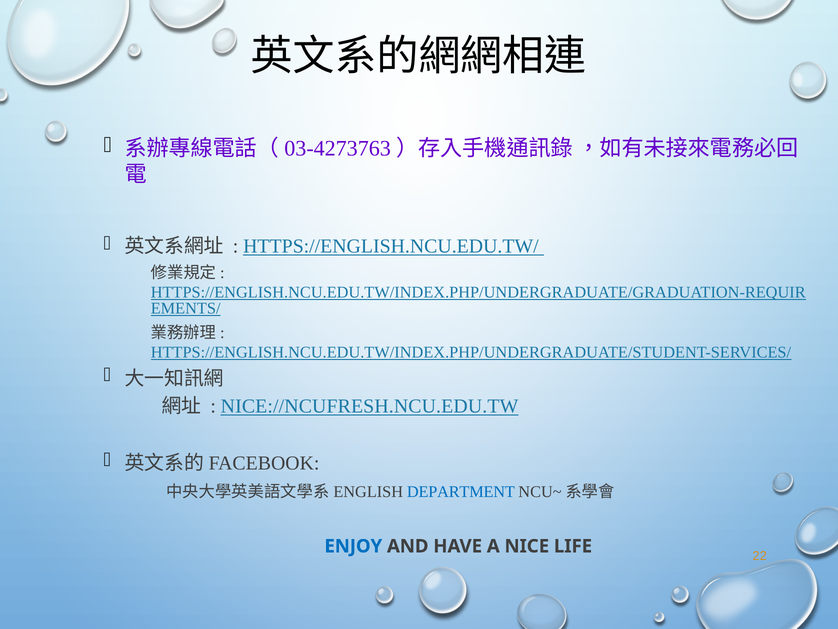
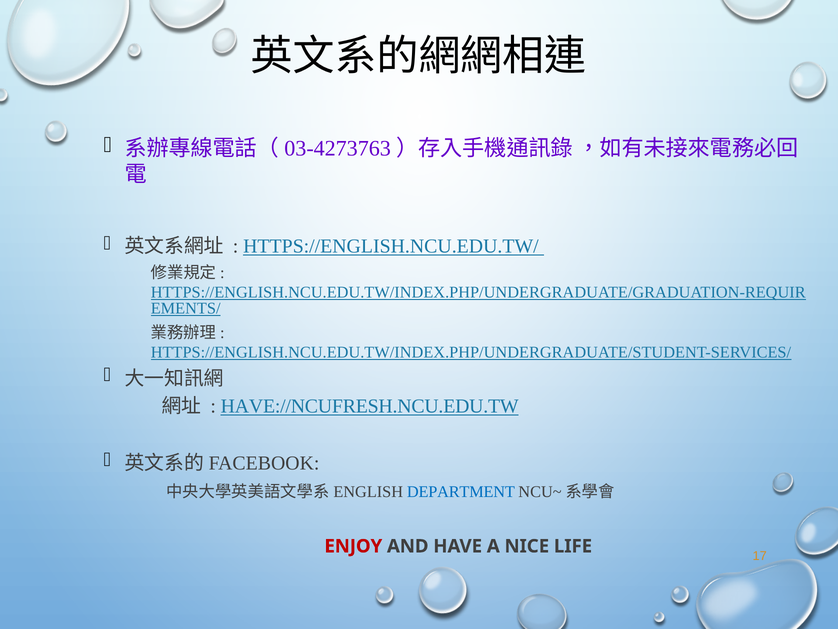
NICE://NCUFRESH.NCU.EDU.TW: NICE://NCUFRESH.NCU.EDU.TW -> HAVE://NCUFRESH.NCU.EDU.TW
ENJOY colour: blue -> red
22: 22 -> 17
